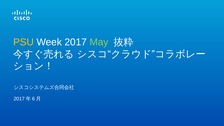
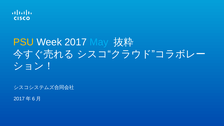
May colour: light green -> light blue
